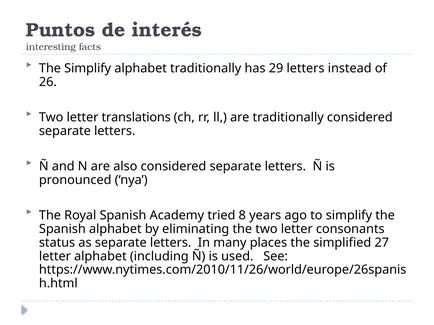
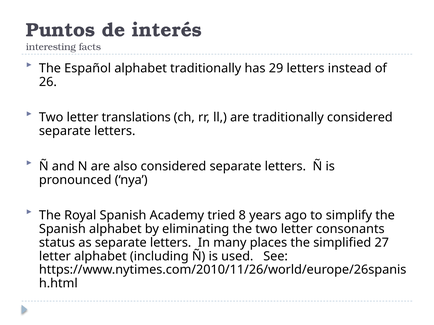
The Simplify: Simplify -> Español
